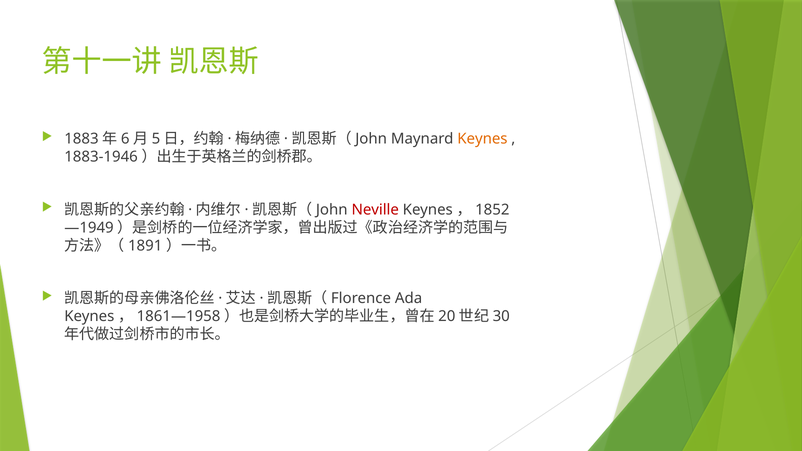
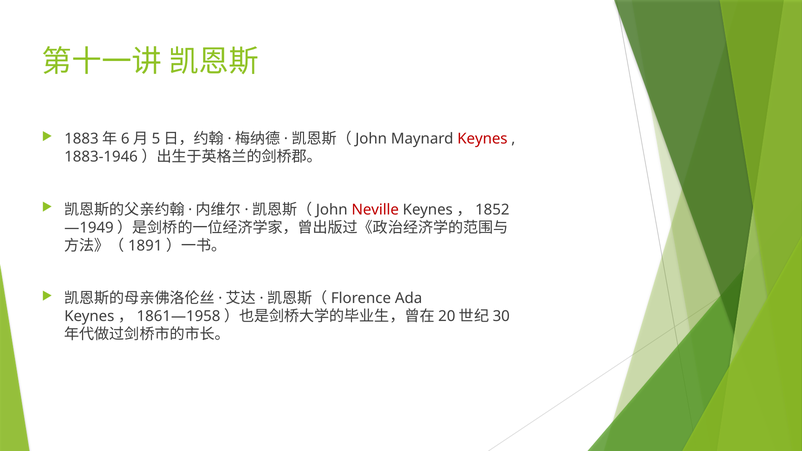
Keynes at (482, 139) colour: orange -> red
